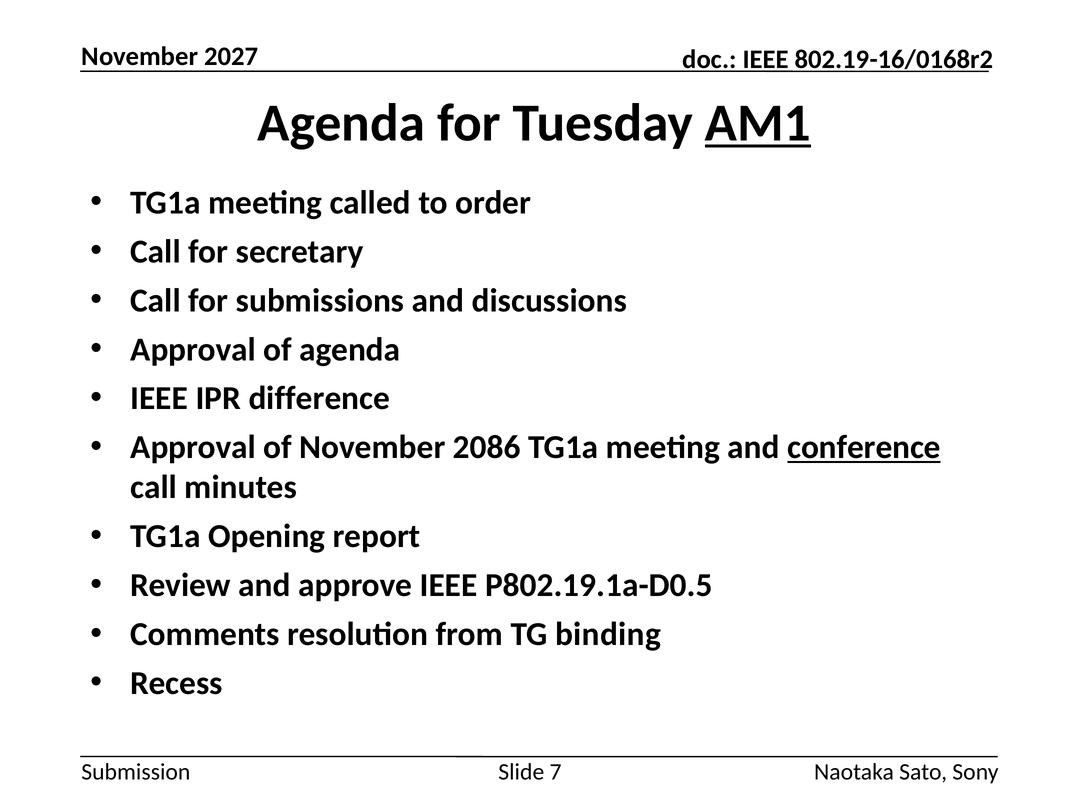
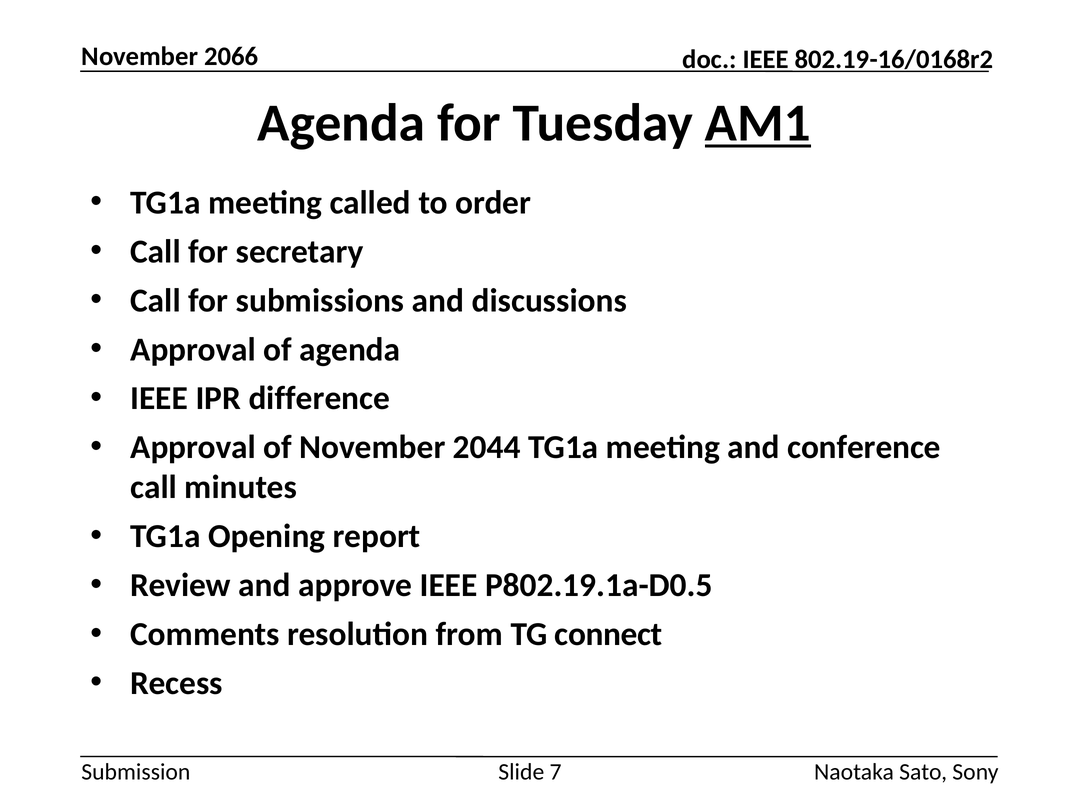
2027: 2027 -> 2066
2086: 2086 -> 2044
conference underline: present -> none
binding: binding -> connect
